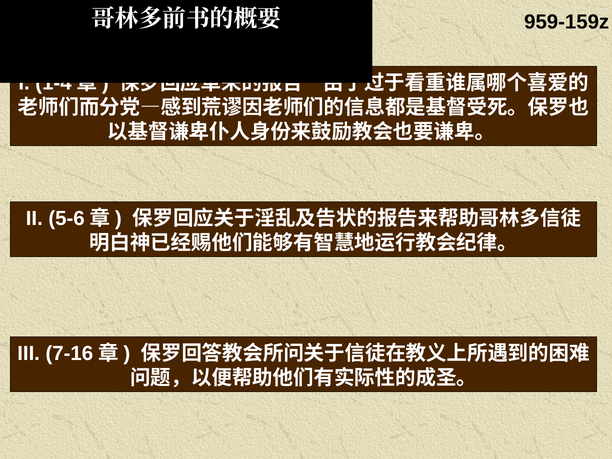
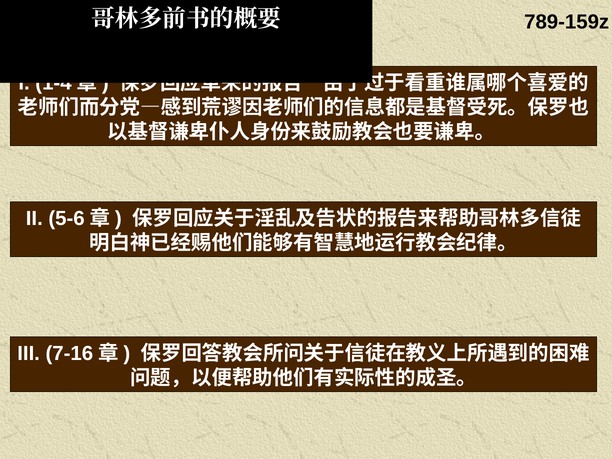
959-159z: 959-159z -> 789-159z
